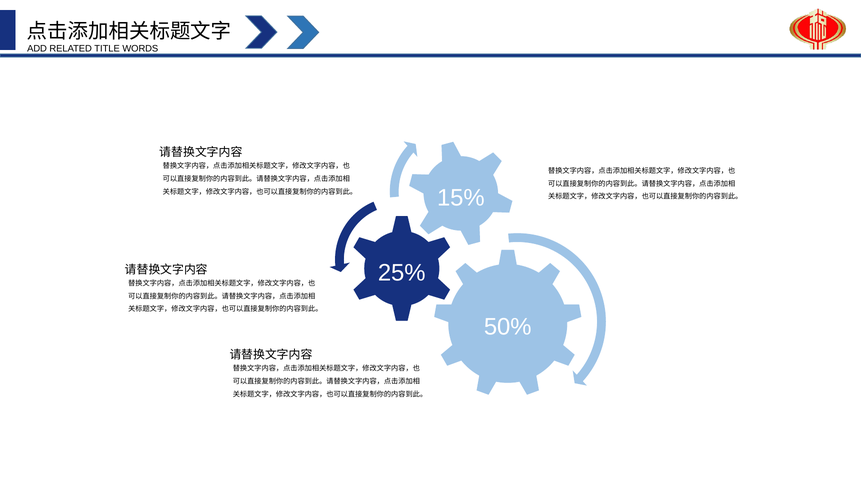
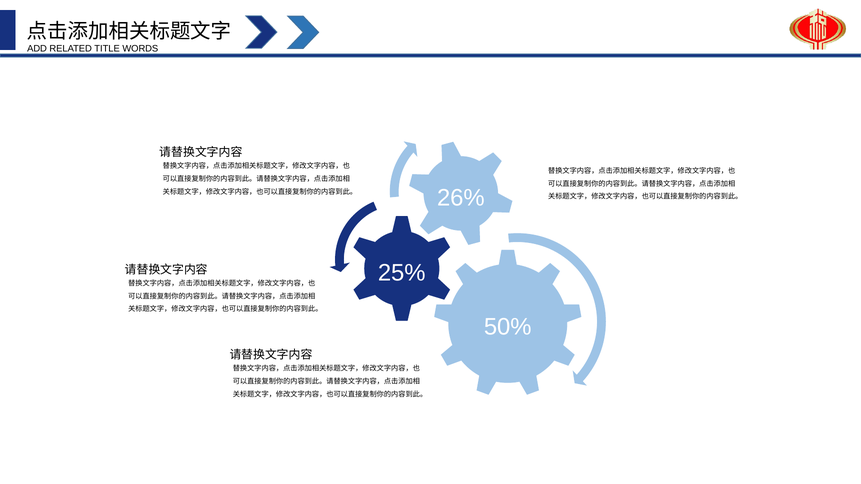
15%: 15% -> 26%
